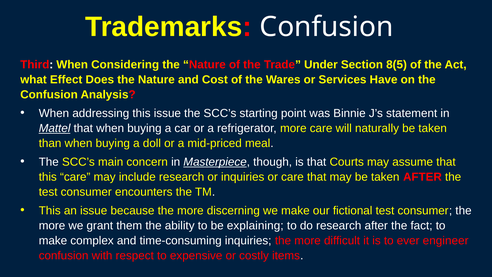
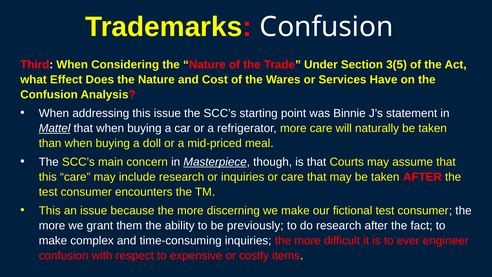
8(5: 8(5 -> 3(5
explaining: explaining -> previously
